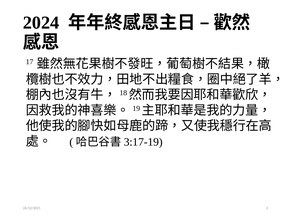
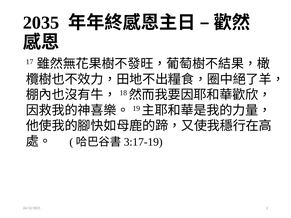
2024: 2024 -> 2035
